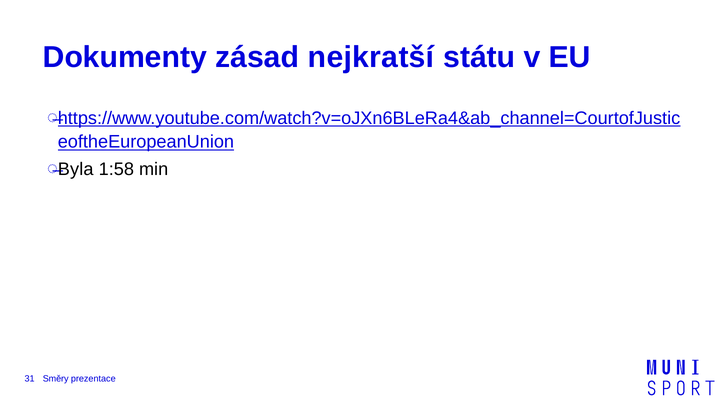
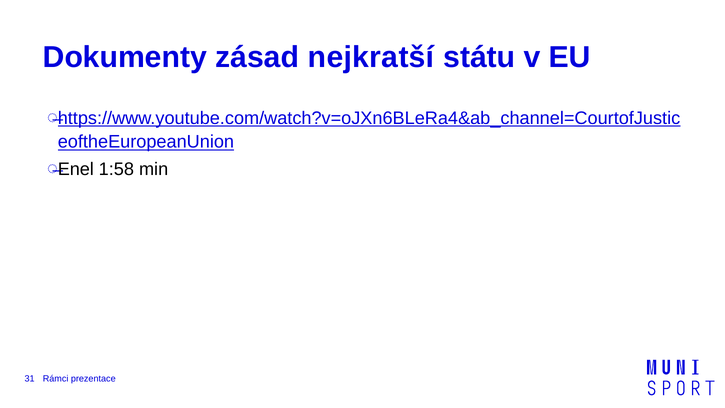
Byla: Byla -> Enel
Směry: Směry -> Rámci
